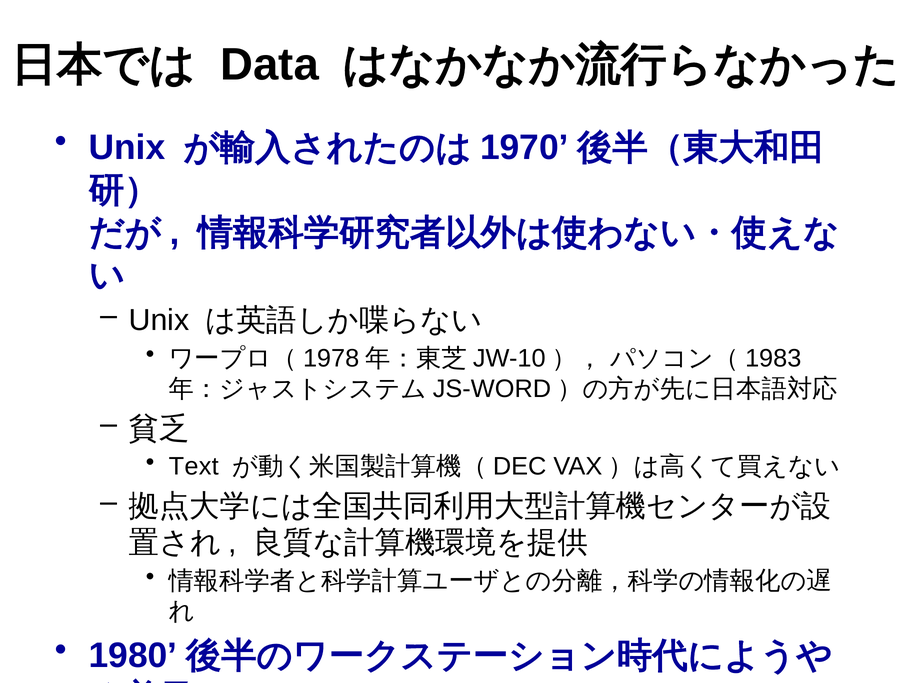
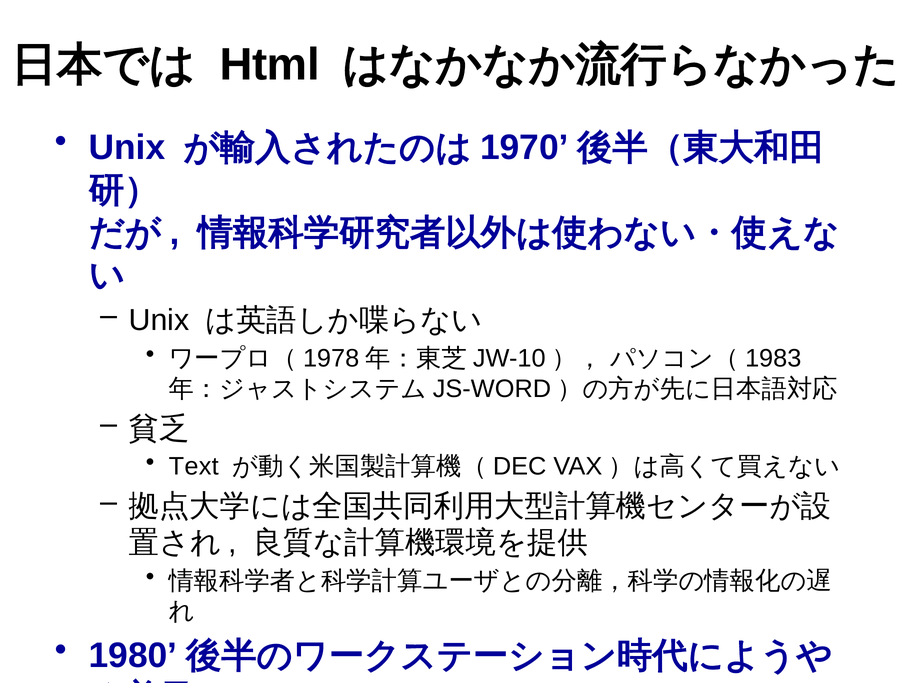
Data: Data -> Html
